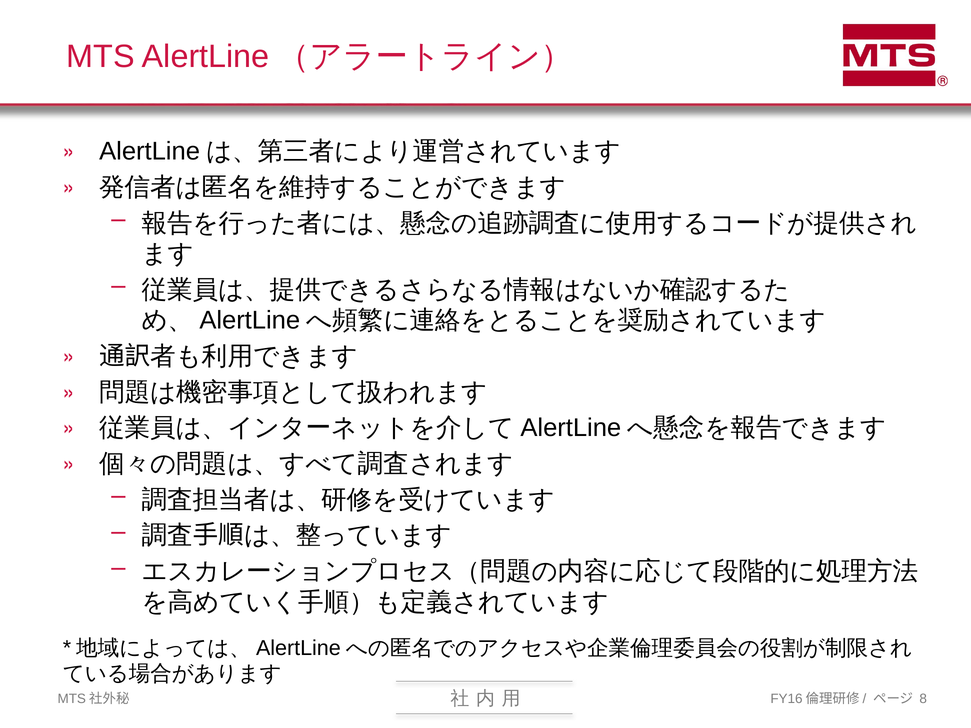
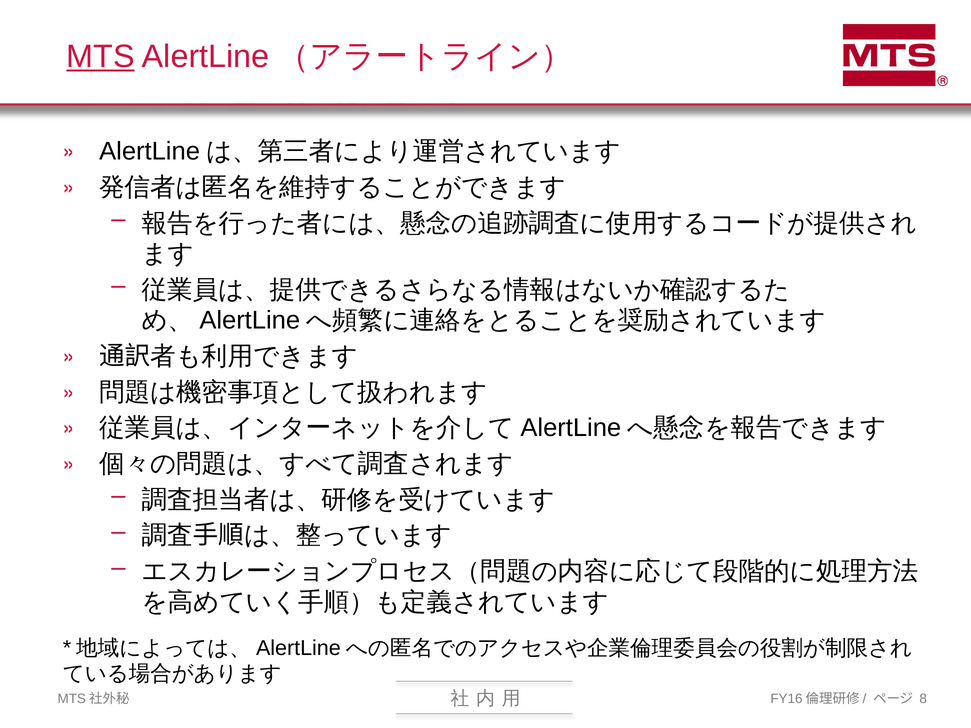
MTS underline: none -> present
